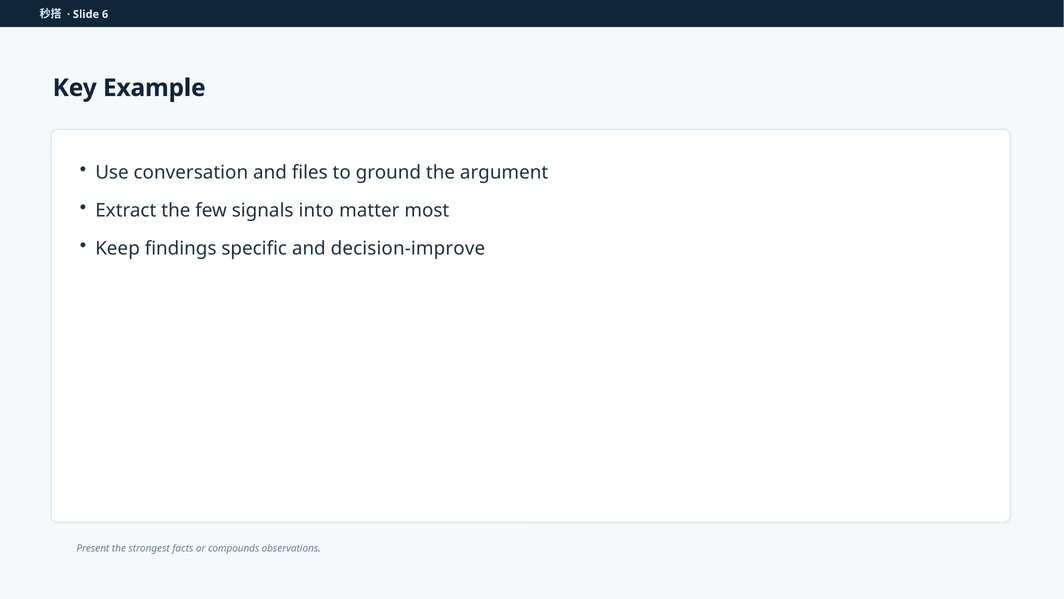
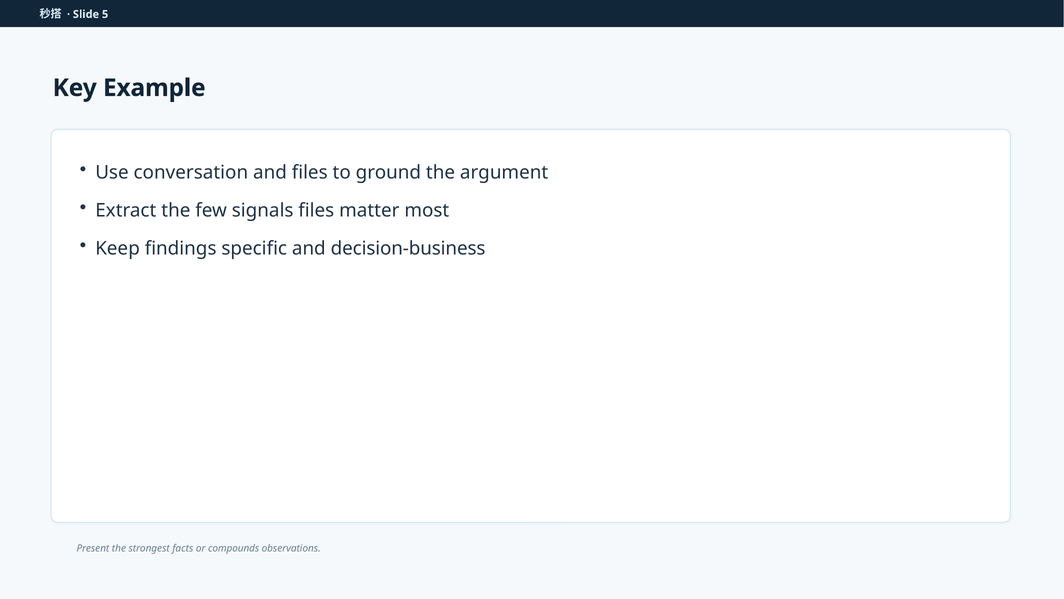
6: 6 -> 5
signals into: into -> files
decision-improve: decision-improve -> decision-business
